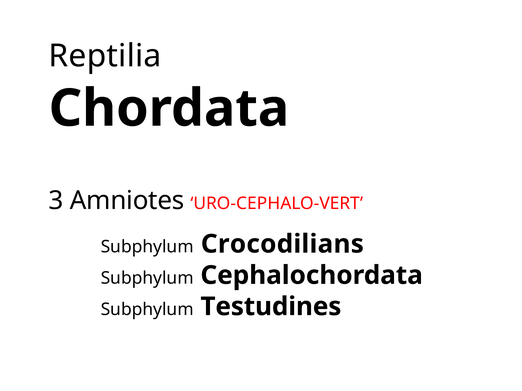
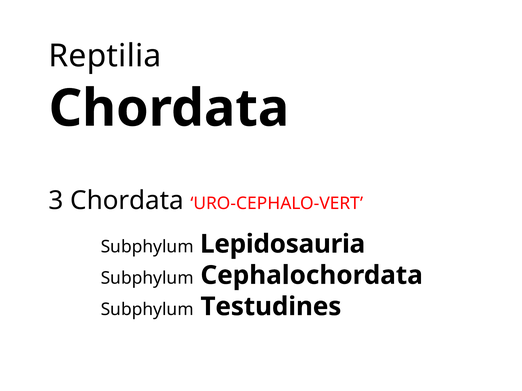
3 Amniotes: Amniotes -> Chordata
Crocodilians: Crocodilians -> Lepidosauria
